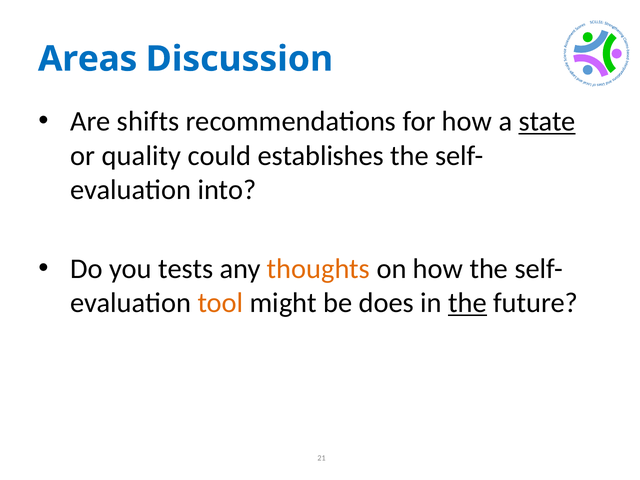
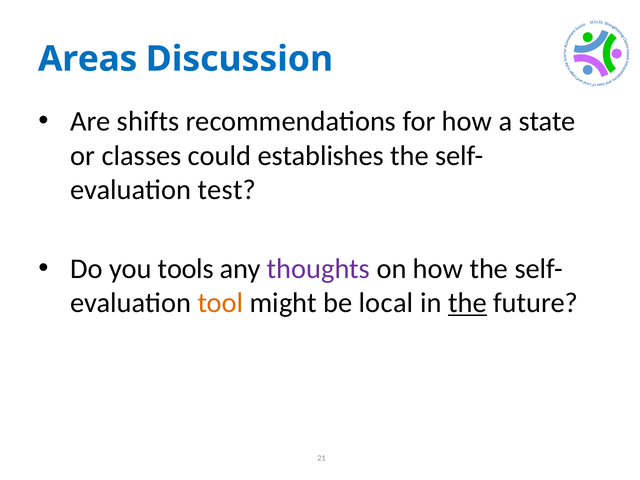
state underline: present -> none
quality: quality -> classes
into: into -> test
tests: tests -> tools
thoughts colour: orange -> purple
does: does -> local
